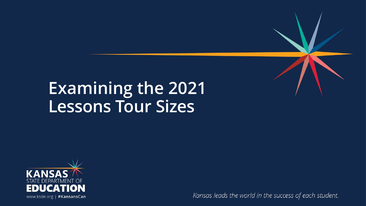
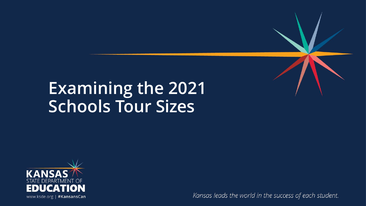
Lessons: Lessons -> Schools
